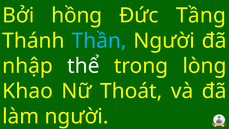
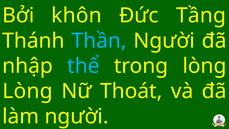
hồng: hồng -> khôn
thể colour: white -> light blue
Khao at (28, 91): Khao -> Lòng
